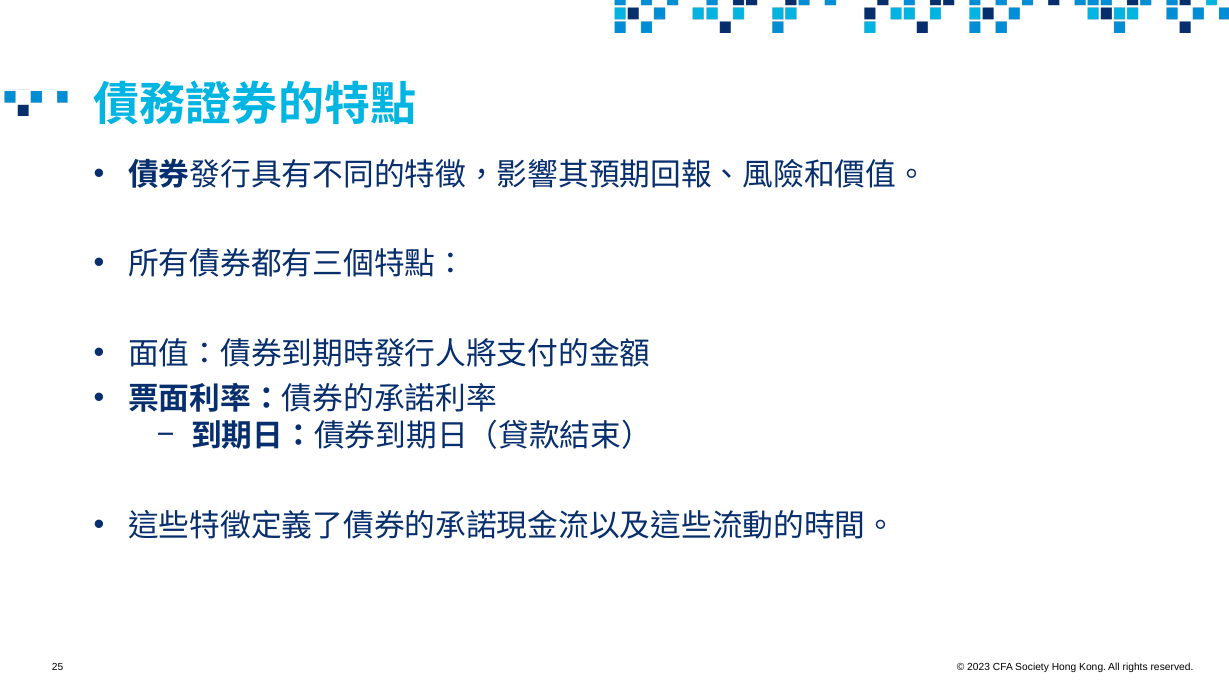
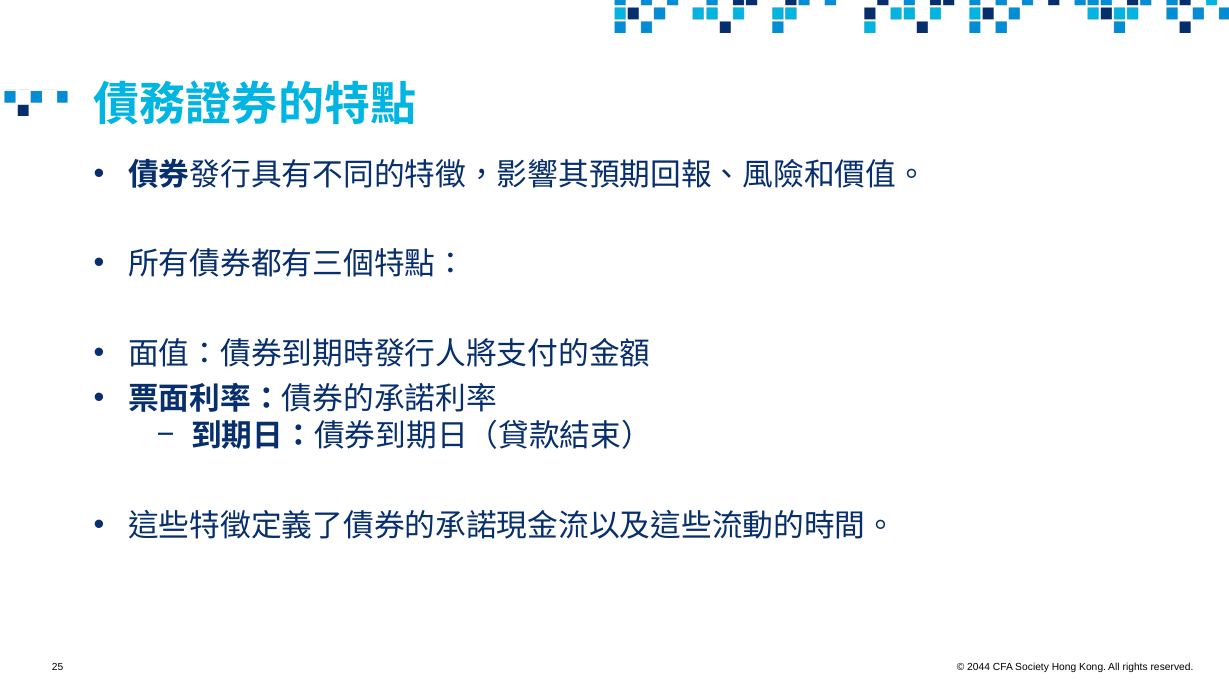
2023: 2023 -> 2044
